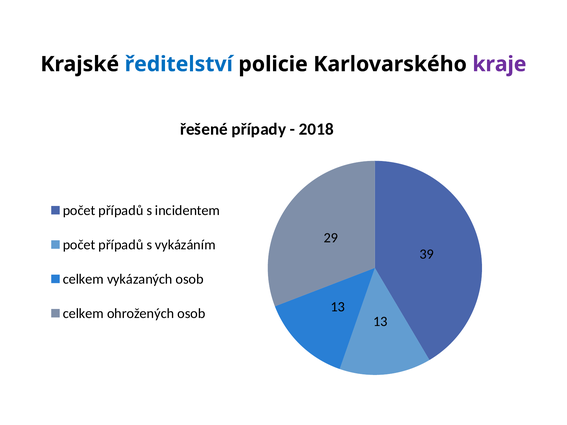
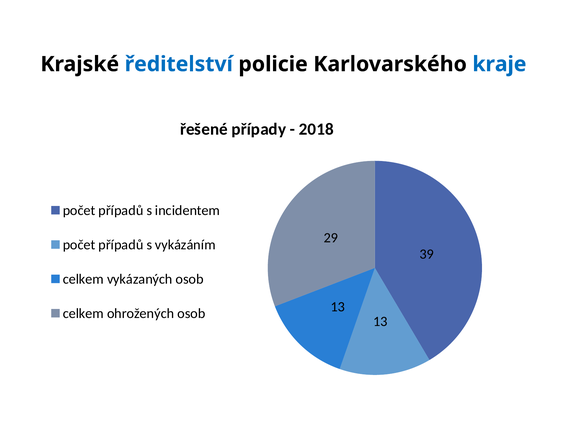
kraje colour: purple -> blue
